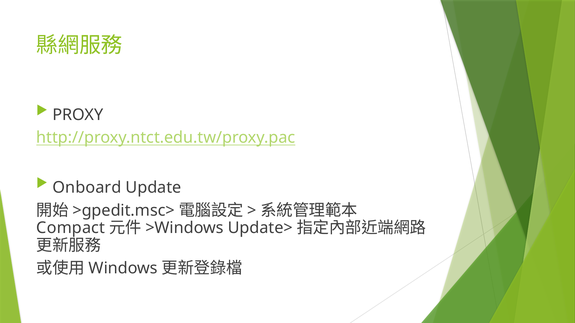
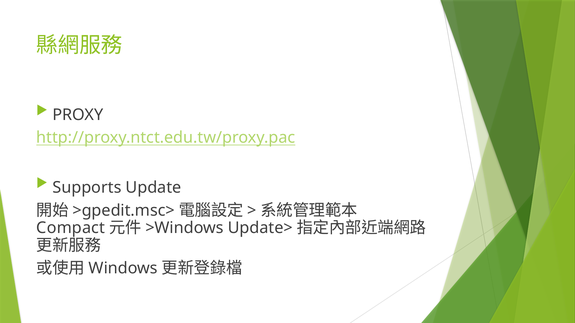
Onboard: Onboard -> Supports
